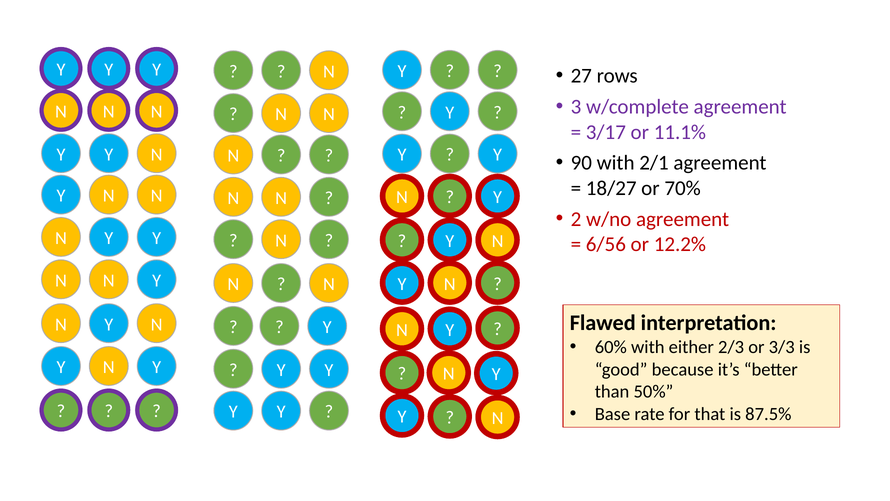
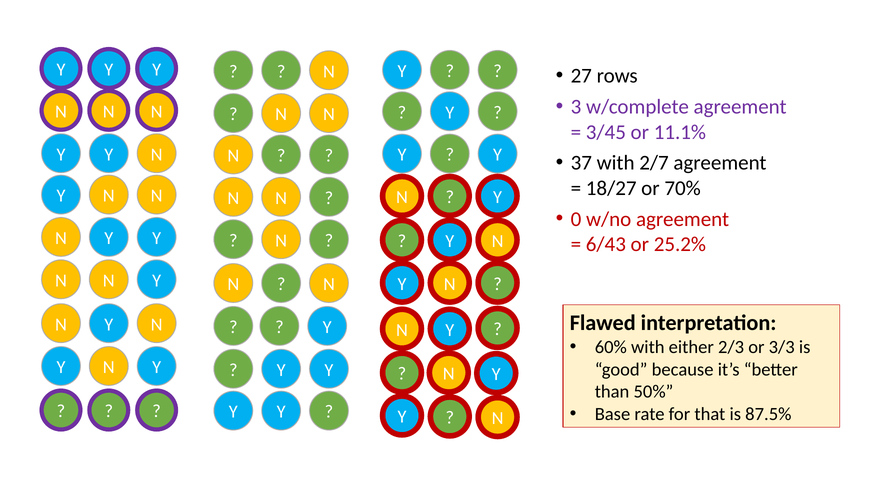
3/17: 3/17 -> 3/45
90: 90 -> 37
2/1: 2/1 -> 2/7
2: 2 -> 0
6/56: 6/56 -> 6/43
12.2%: 12.2% -> 25.2%
